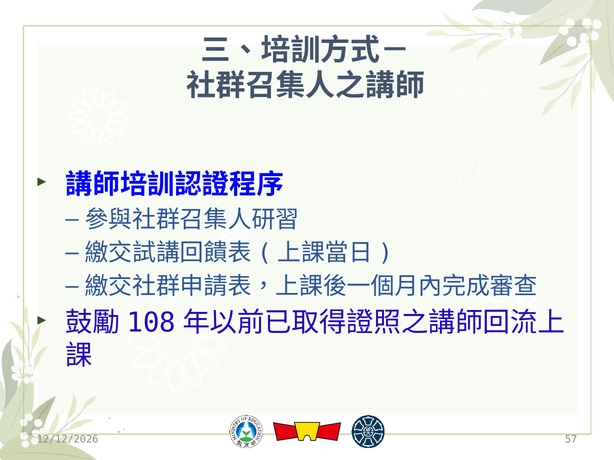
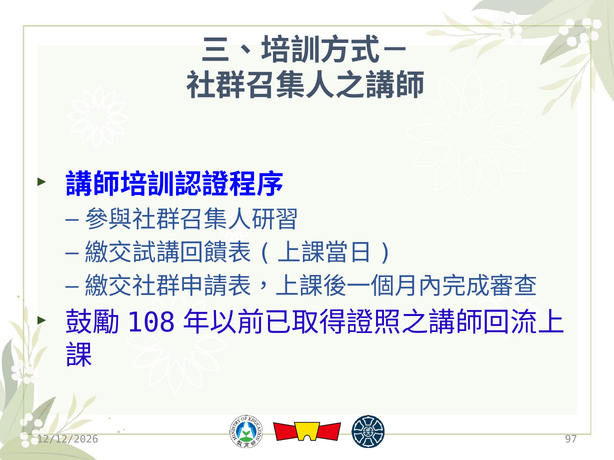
57: 57 -> 97
